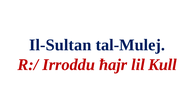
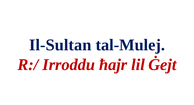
Kull: Kull -> Ġejt
